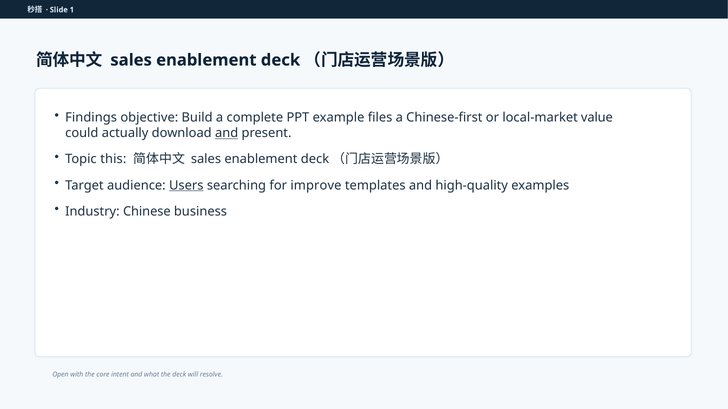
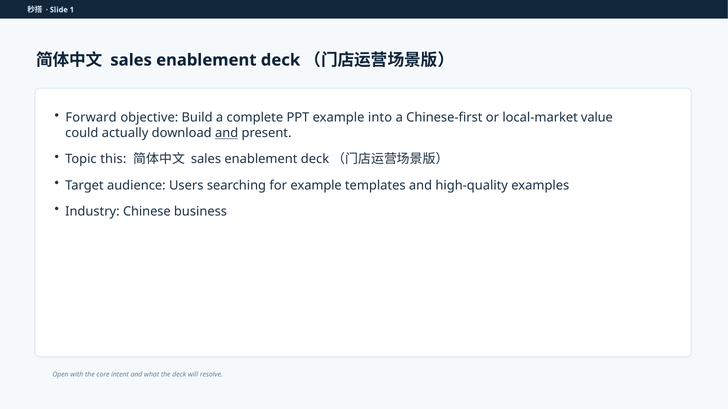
Findings: Findings -> Forward
files: files -> into
Users underline: present -> none
for improve: improve -> example
